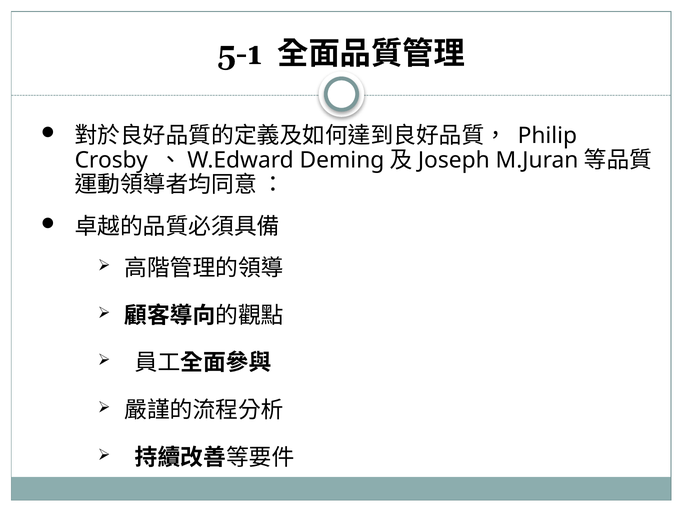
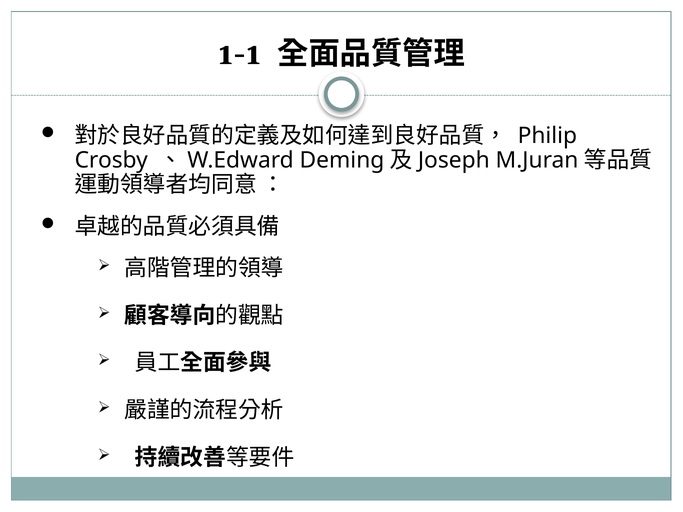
5-1: 5-1 -> 1-1
